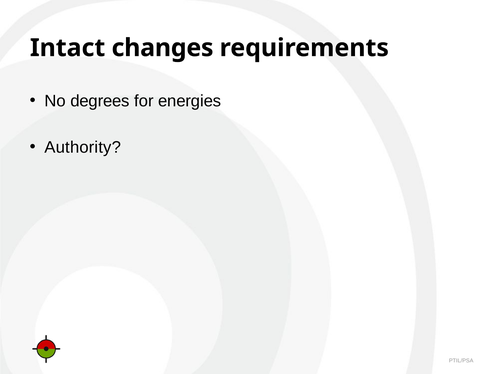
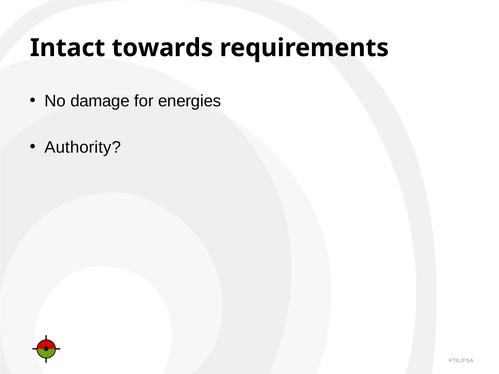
changes: changes -> towards
degrees: degrees -> damage
